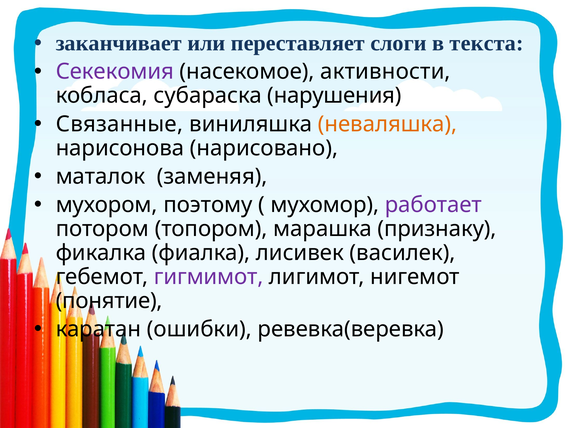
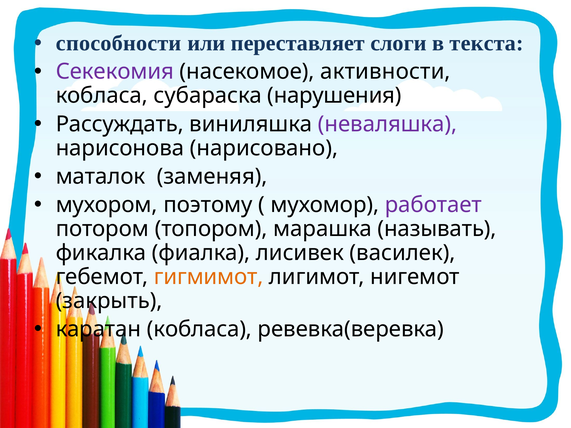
заканчивает: заканчивает -> способности
Связанные: Связанные -> Рассуждать
неваляшка colour: orange -> purple
признаку: признаку -> называть
гигмимот colour: purple -> orange
понятие: понятие -> закрыть
каратан ошибки: ошибки -> кобласа
